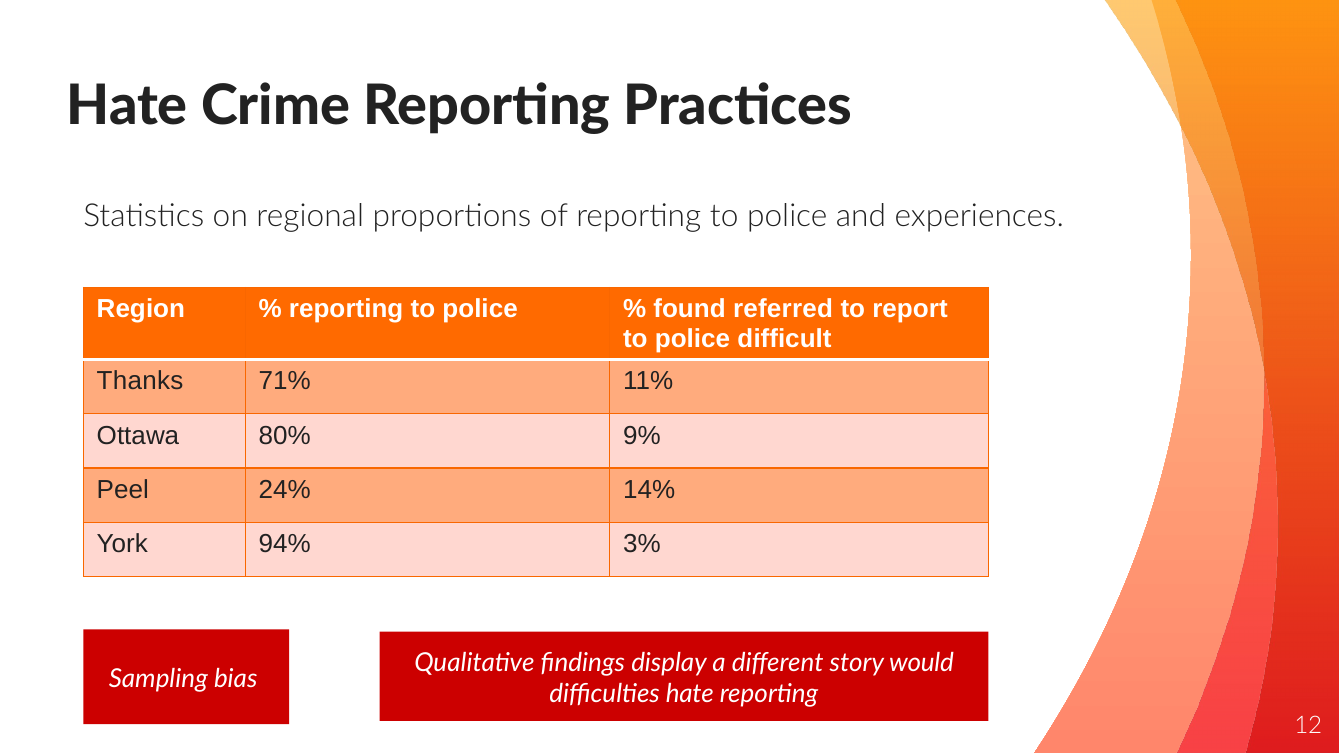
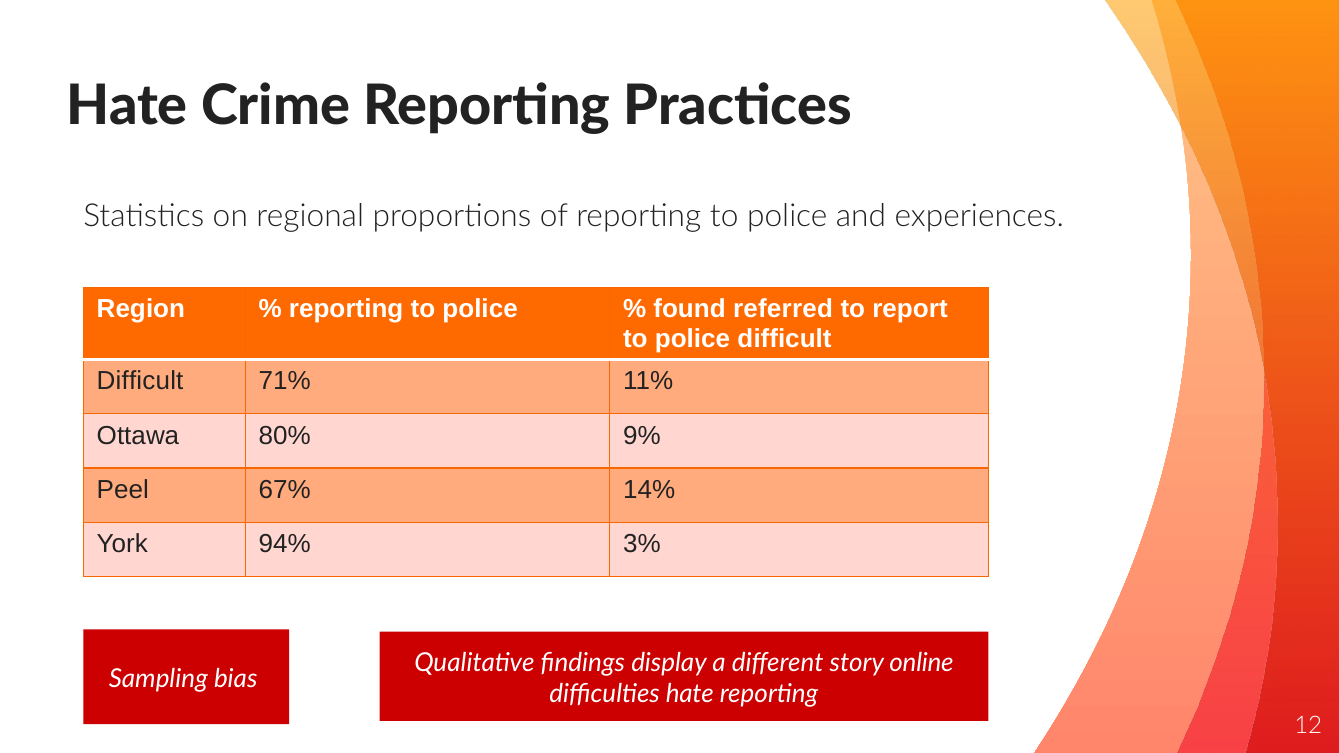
Thanks at (140, 381): Thanks -> Difficult
24%: 24% -> 67%
would: would -> online
